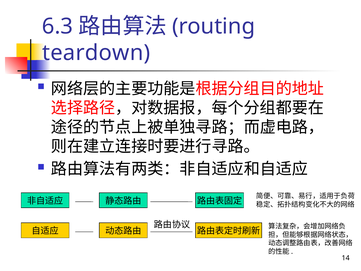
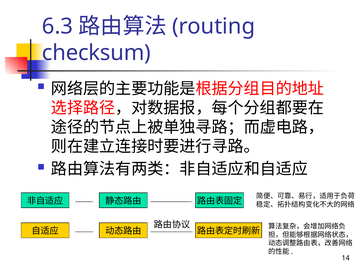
teardown: teardown -> checksum
